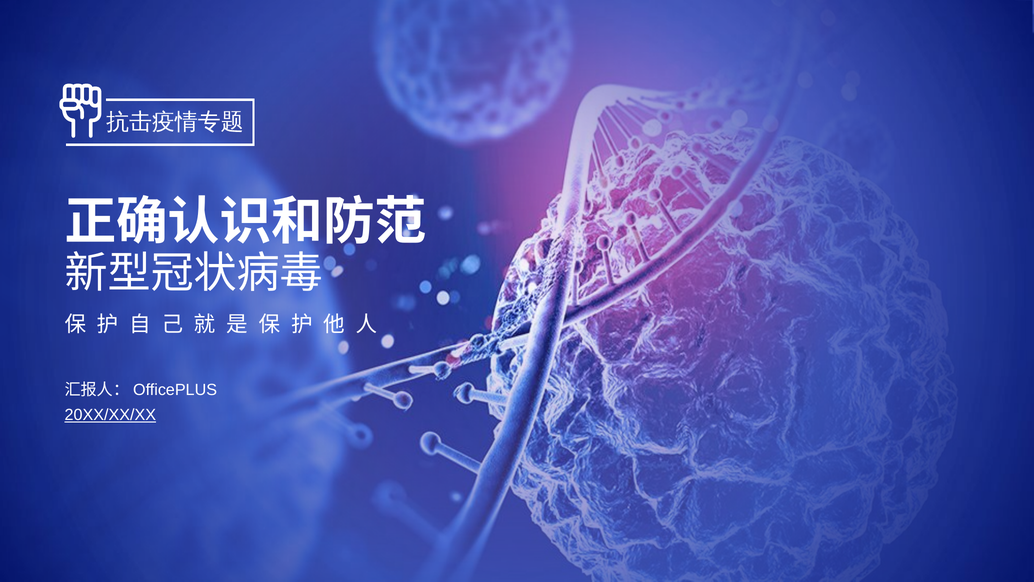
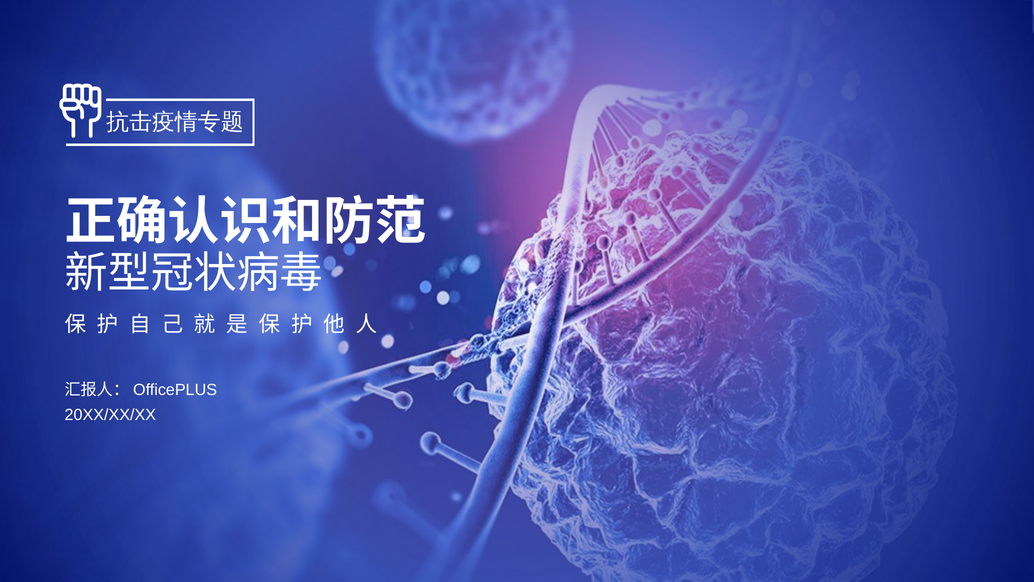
20XX/XX/XX underline: present -> none
